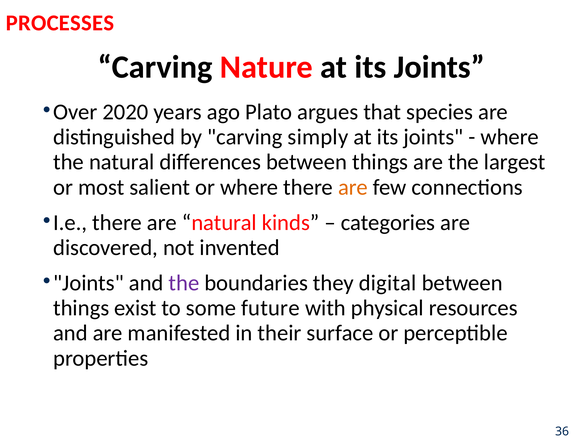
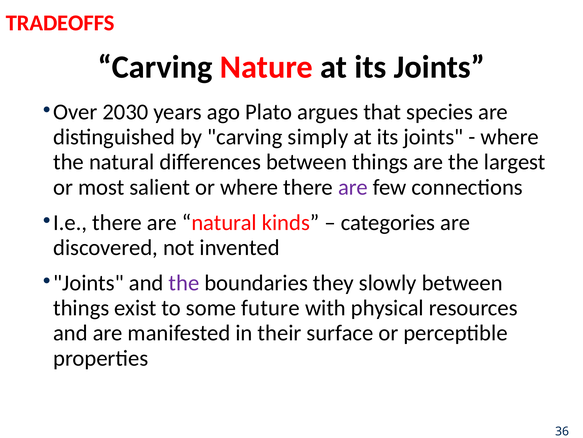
PROCESSES: PROCESSES -> TRADEOFFS
2020: 2020 -> 2030
are at (353, 187) colour: orange -> purple
digital: digital -> slowly
